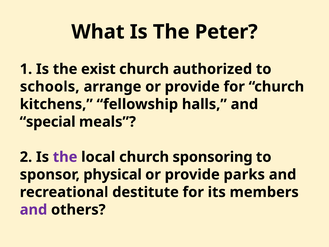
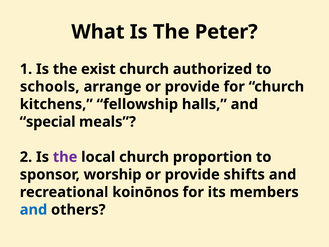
sponsoring: sponsoring -> proportion
physical: physical -> worship
parks: parks -> shifts
destitute: destitute -> koinōnos
and at (33, 210) colour: purple -> blue
